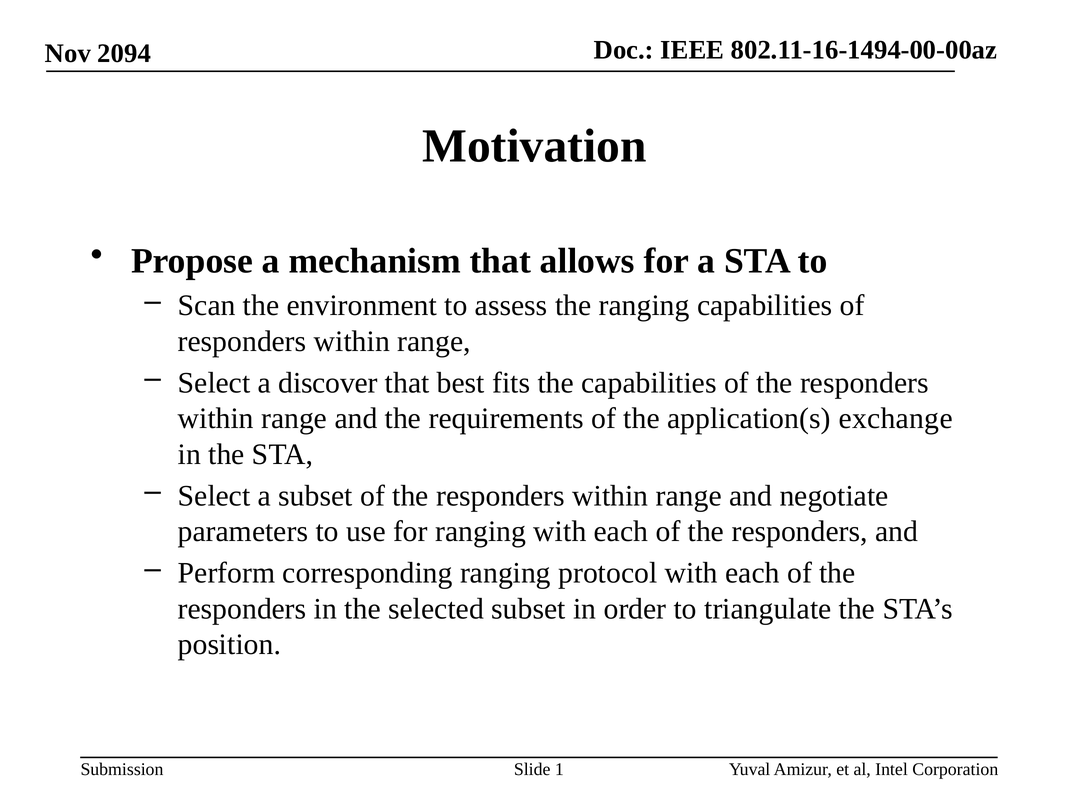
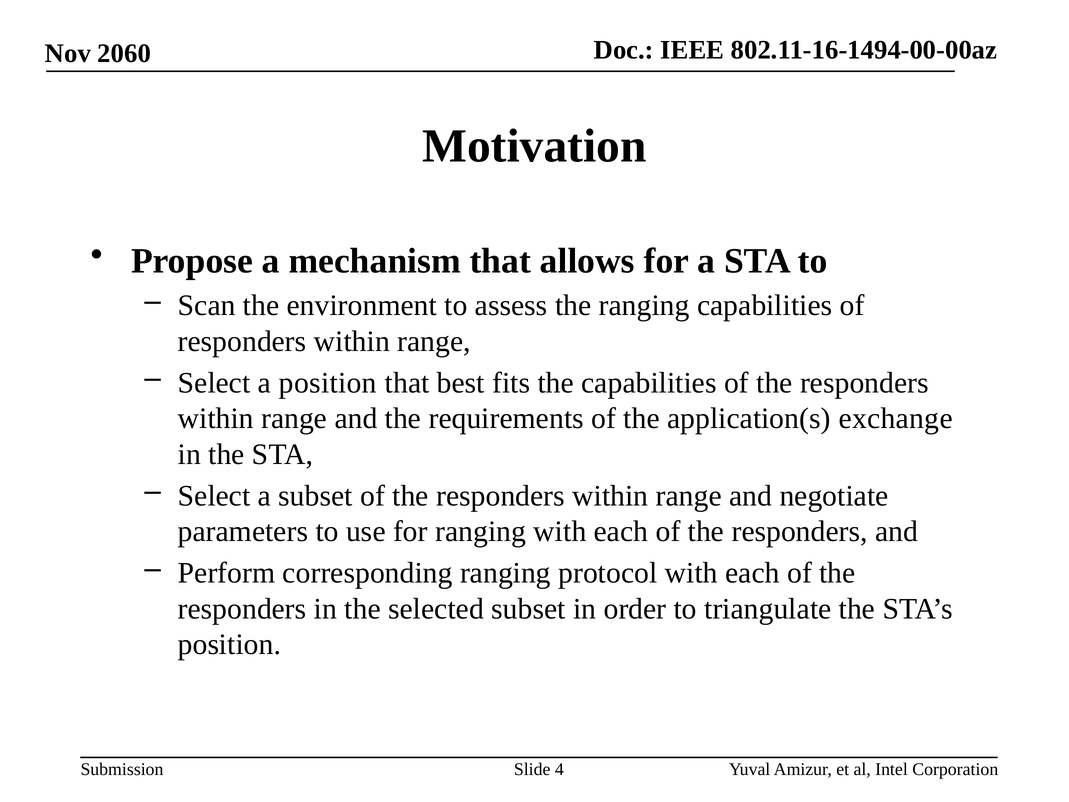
2094: 2094 -> 2060
a discover: discover -> position
1: 1 -> 4
